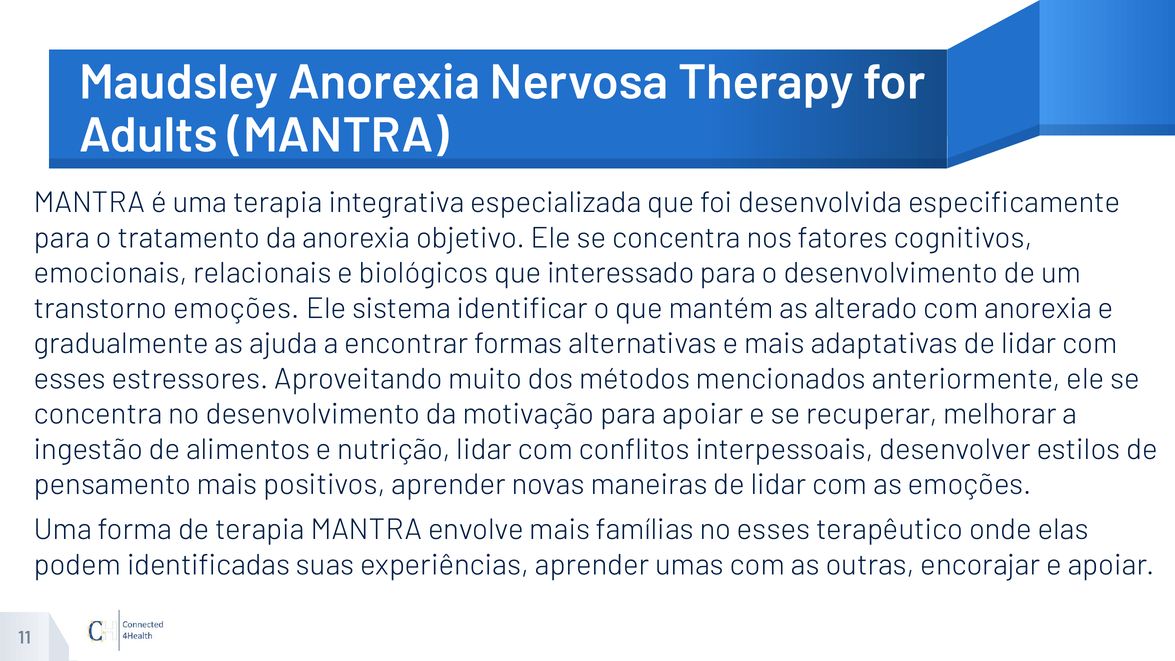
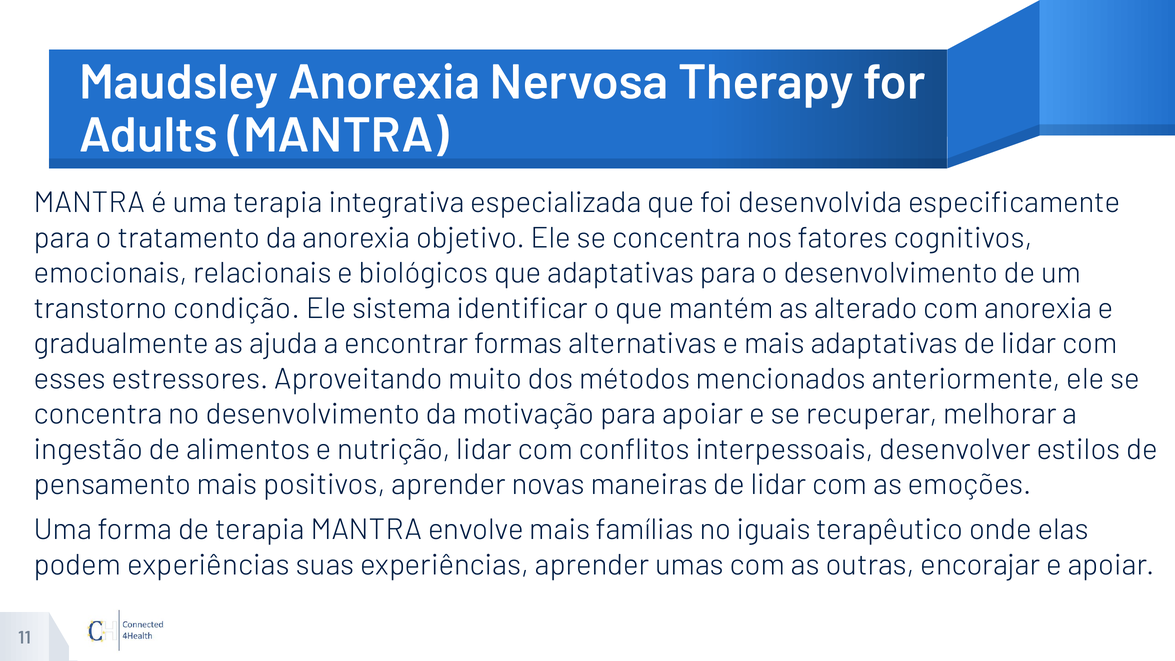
que interessado: interessado -> adaptativas
transtorno emoções: emoções -> condição
no esses: esses -> iguais
podem identificadas: identificadas -> experiências
